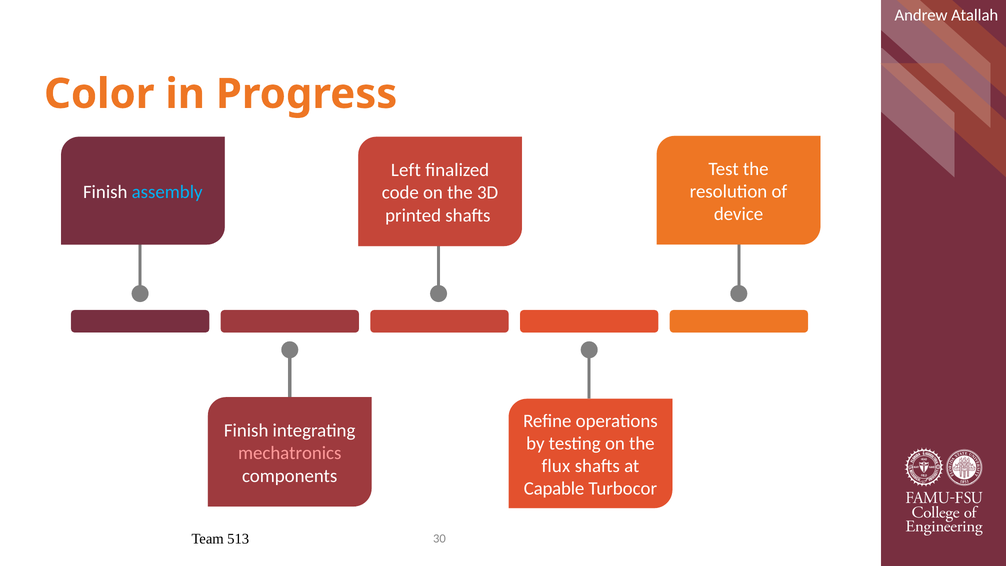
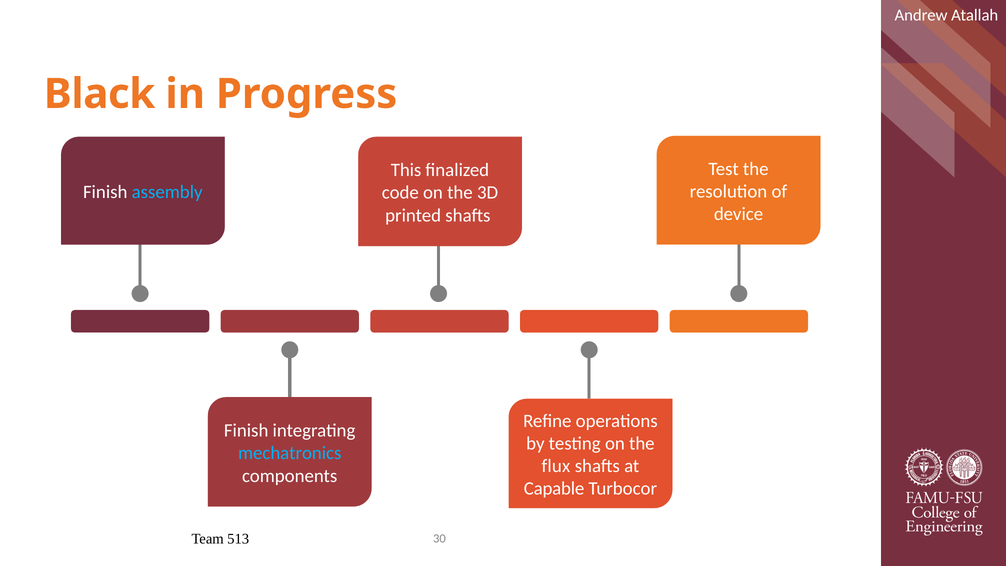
Color: Color -> Black
Left: Left -> This
mechatronics colour: pink -> light blue
